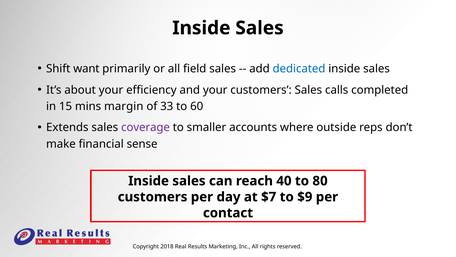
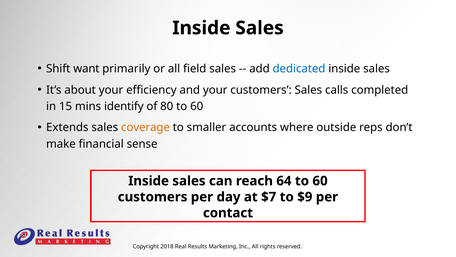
margin: margin -> identify
33: 33 -> 80
coverage colour: purple -> orange
40: 40 -> 64
80 at (320, 181): 80 -> 60
